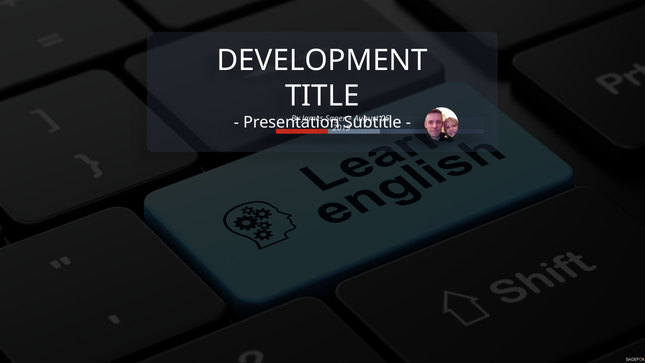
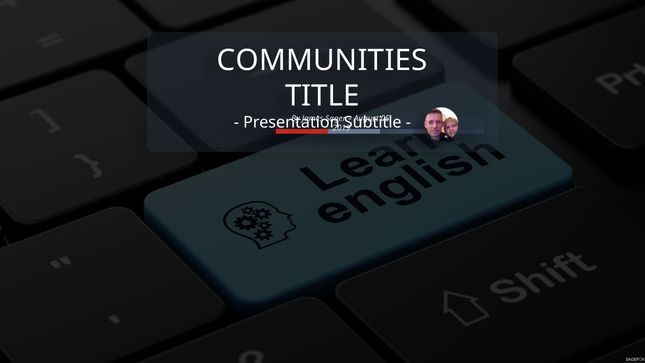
DEVELOPMENT: DEVELOPMENT -> COMMUNITIES
